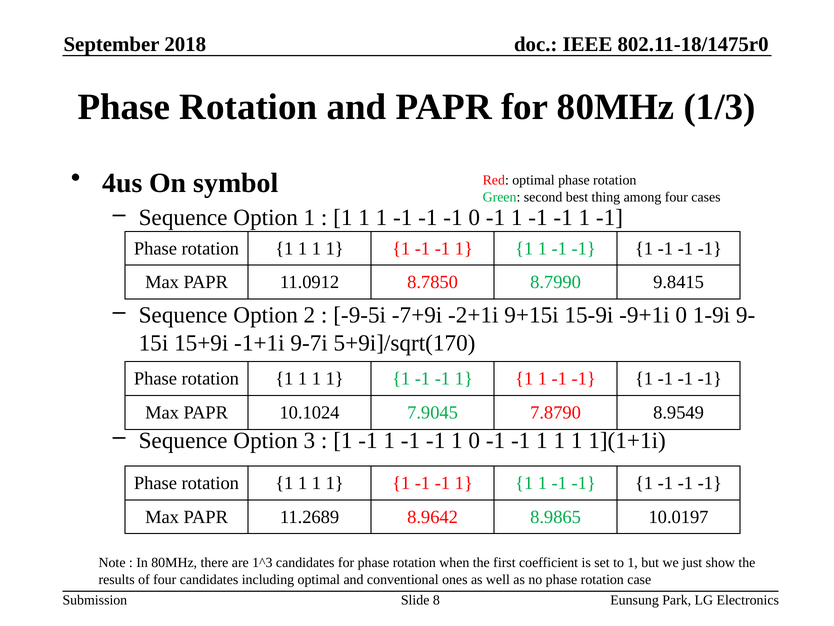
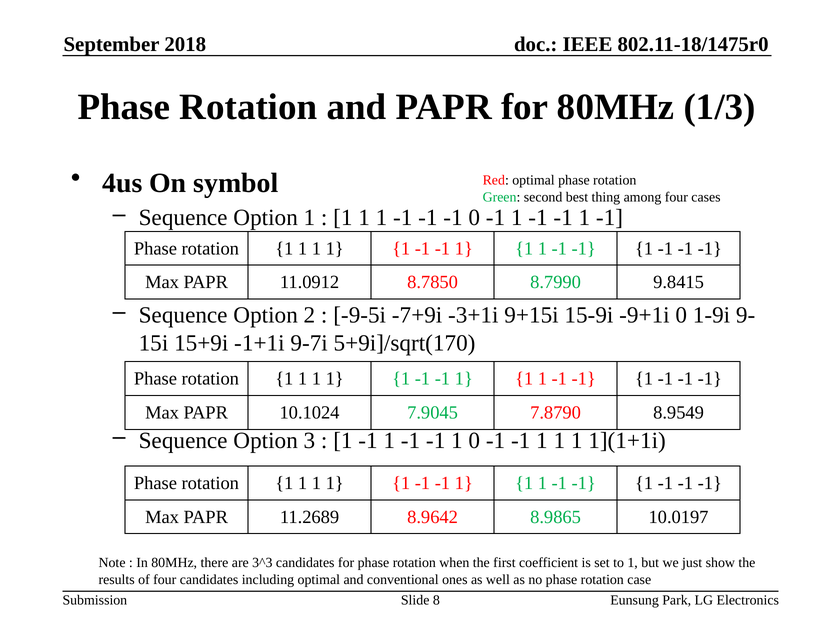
-2+1i: -2+1i -> -3+1i
1^3: 1^3 -> 3^3
